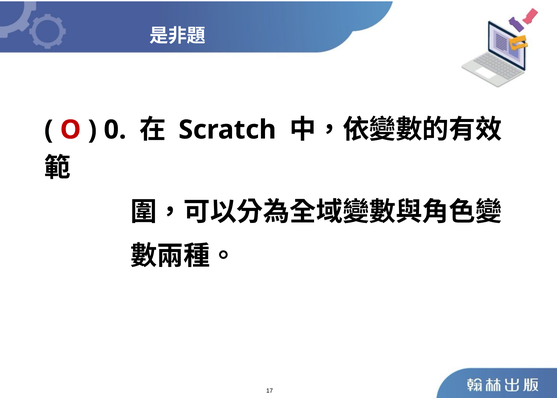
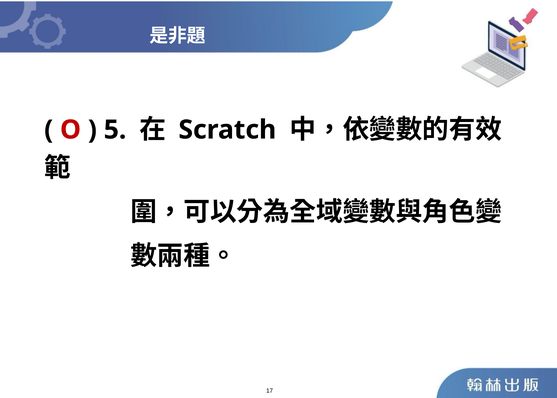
0: 0 -> 5
